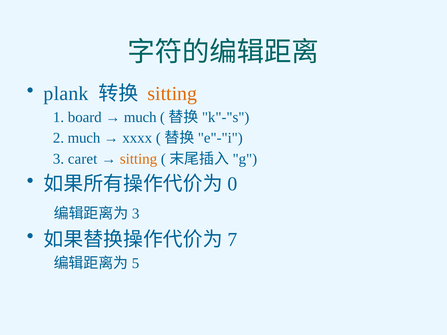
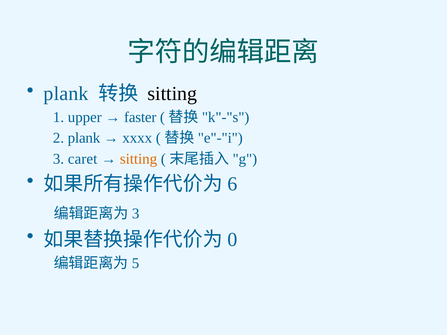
sitting at (172, 94) colour: orange -> black
board: board -> upper
much at (140, 117): much -> faster
2 much: much -> plank
0: 0 -> 6
7: 7 -> 0
